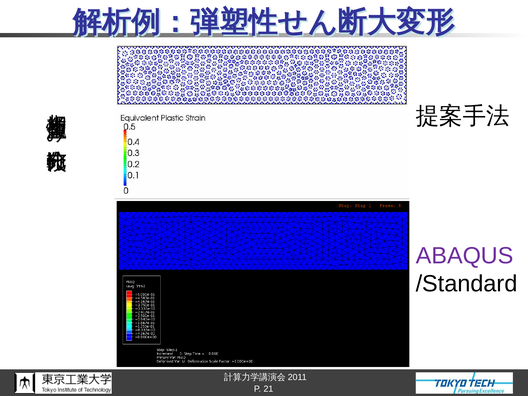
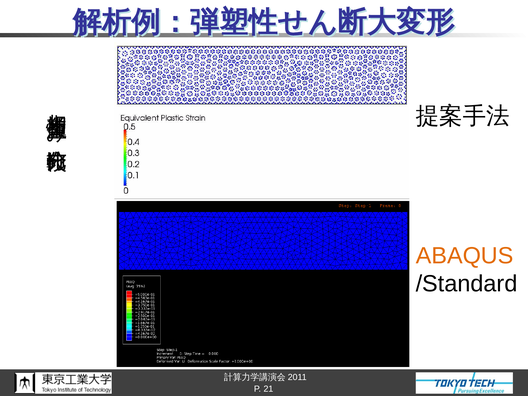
ABAQUS colour: purple -> orange
